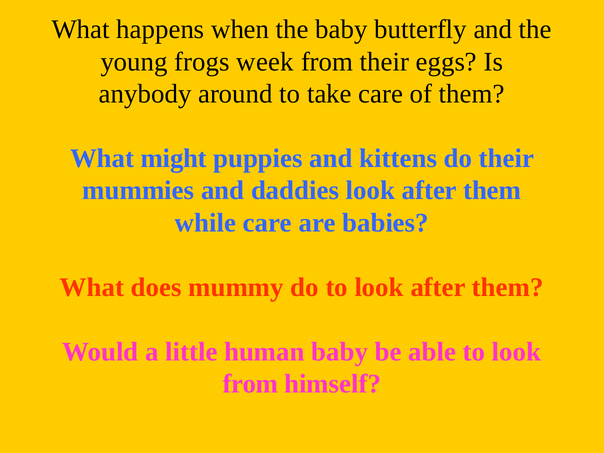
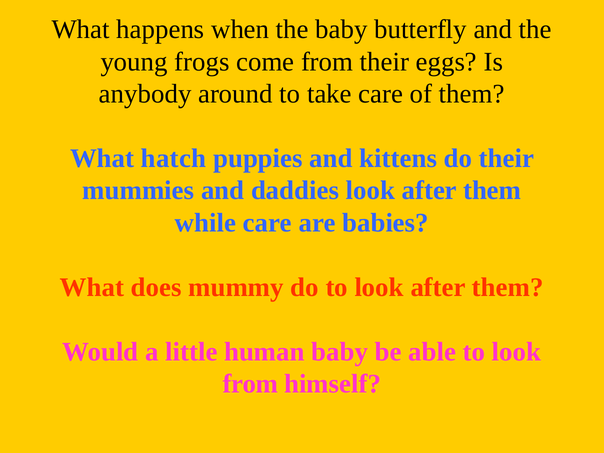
week: week -> come
might: might -> hatch
